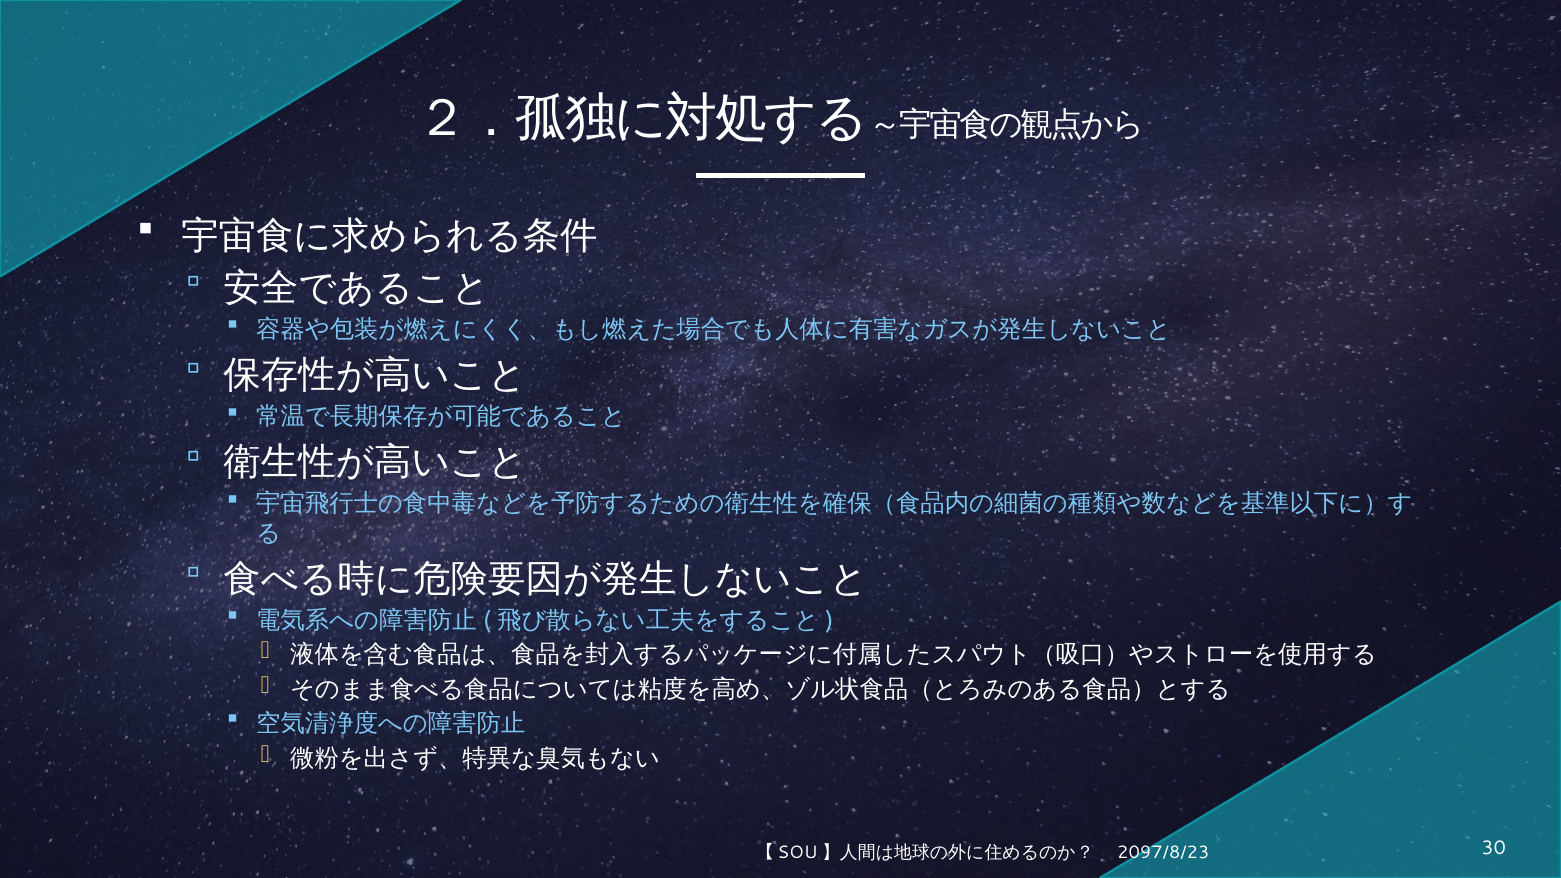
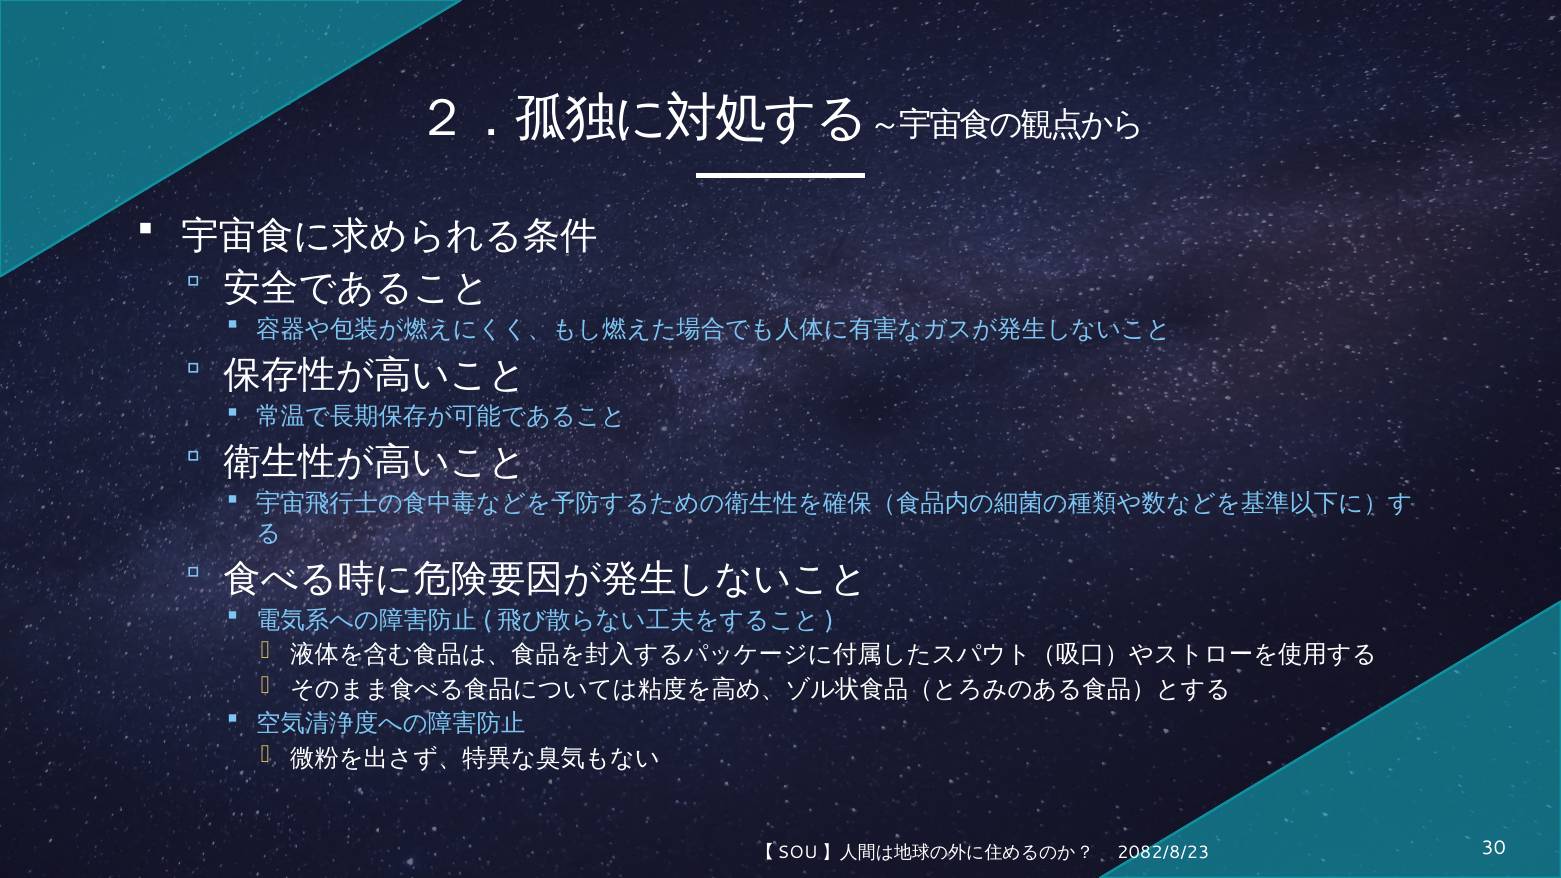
2097/8/23: 2097/8/23 -> 2082/8/23
